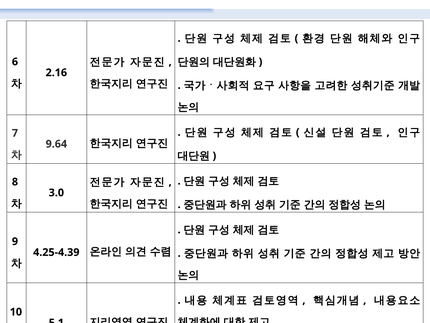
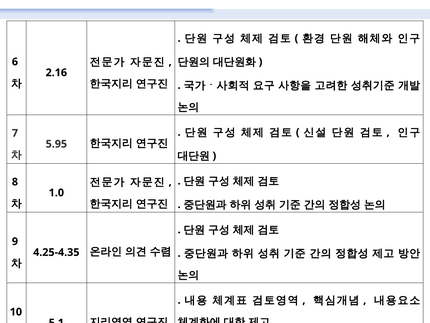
9.64: 9.64 -> 5.95
3.0: 3.0 -> 1.0
4.25-4.39: 4.25-4.39 -> 4.25-4.35
